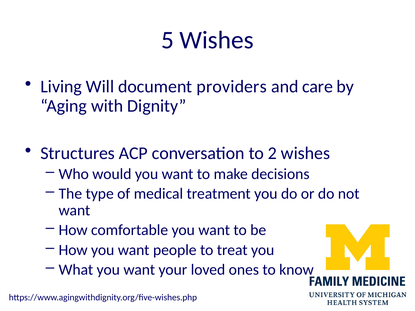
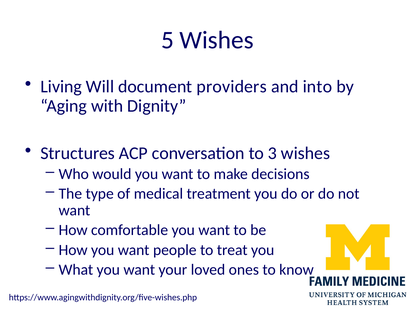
care: care -> into
2: 2 -> 3
